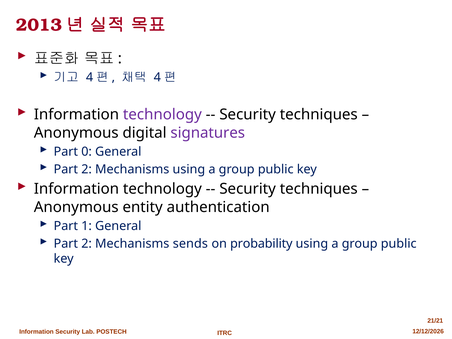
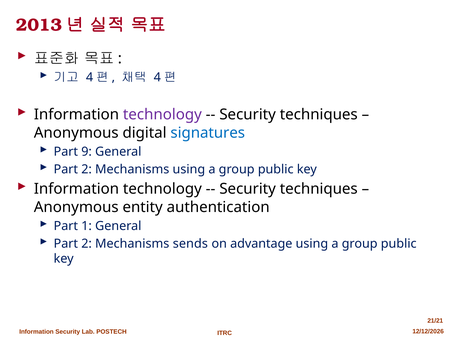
signatures colour: purple -> blue
0: 0 -> 9
probability: probability -> advantage
